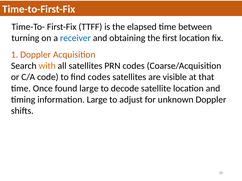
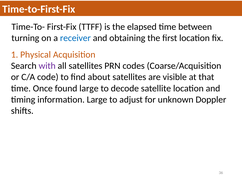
1 Doppler: Doppler -> Physical
with colour: orange -> purple
find codes: codes -> about
